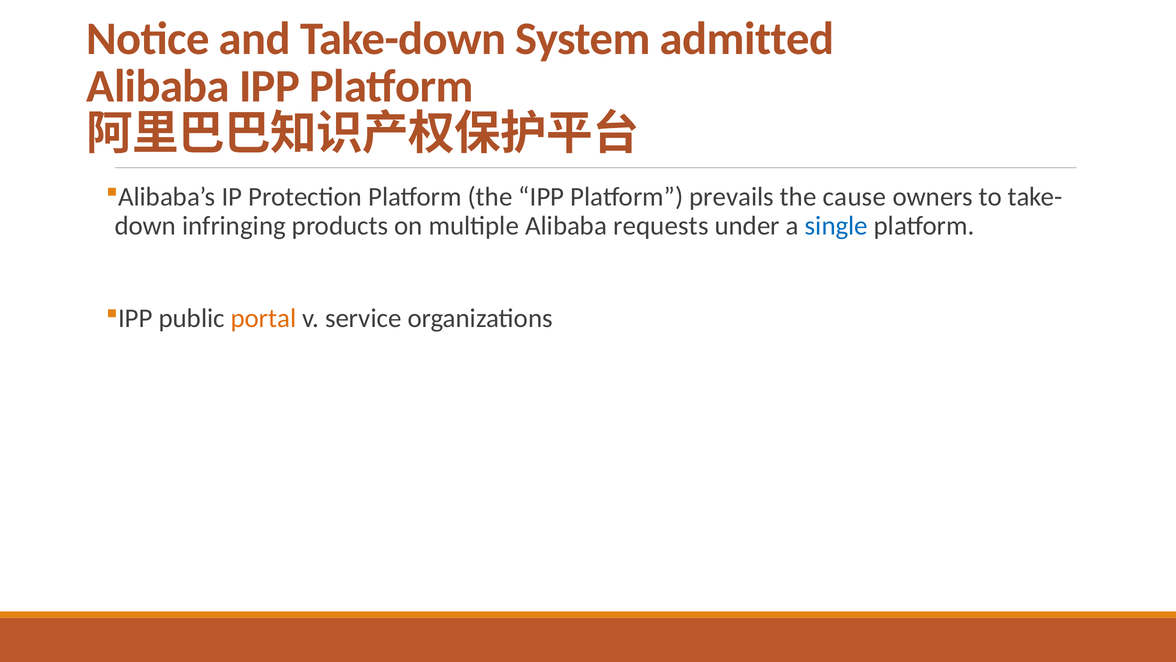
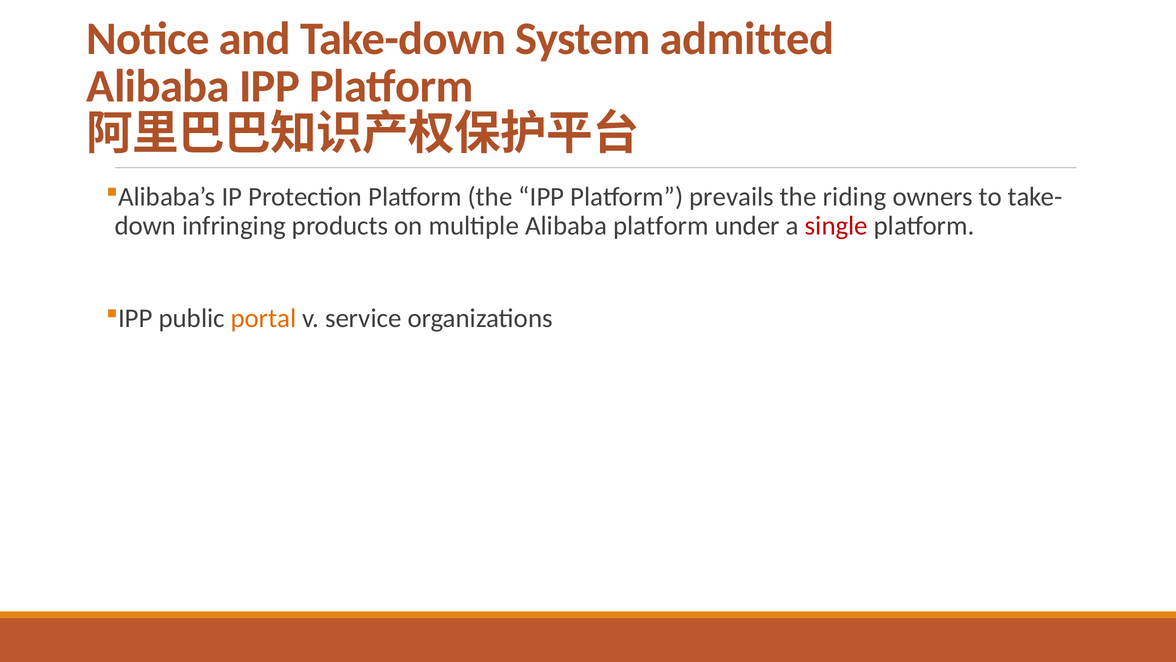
cause: cause -> riding
Alibaba requests: requests -> platform
single colour: blue -> red
